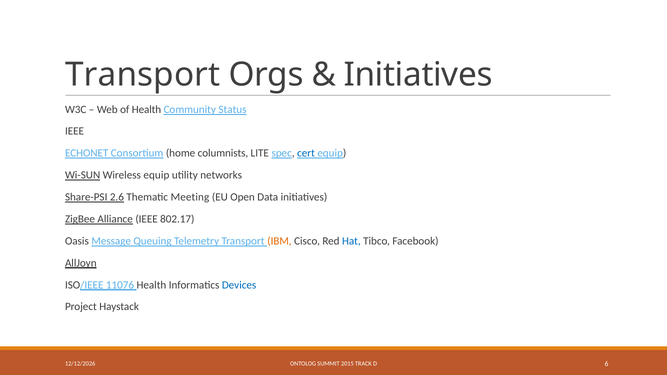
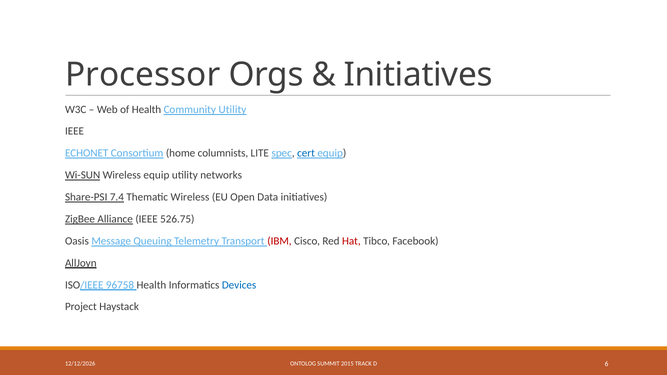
Transport at (143, 75): Transport -> Processor
Community Status: Status -> Utility
2.6: 2.6 -> 7.4
Thematic Meeting: Meeting -> Wireless
802.17: 802.17 -> 526.75
IBM colour: orange -> red
Hat colour: blue -> red
11076: 11076 -> 96758
